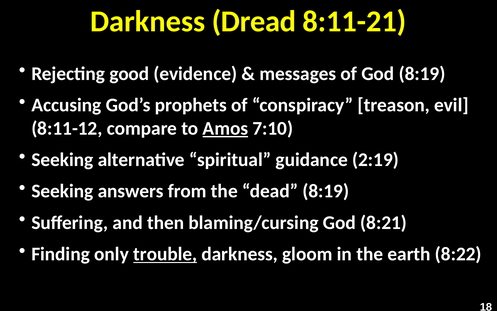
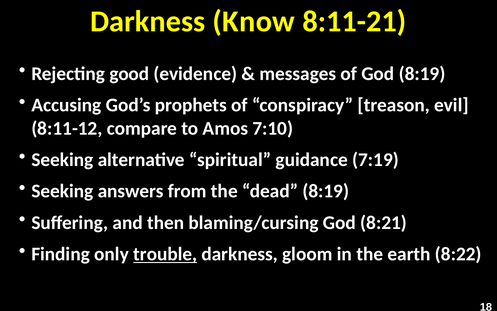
Dread: Dread -> Know
Amos underline: present -> none
2:19: 2:19 -> 7:19
